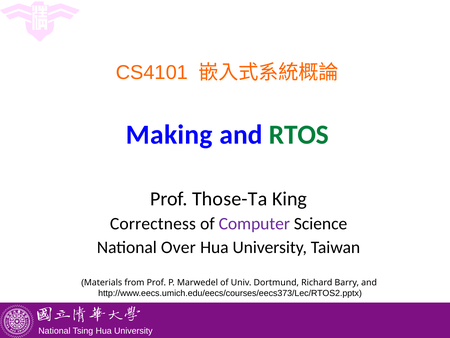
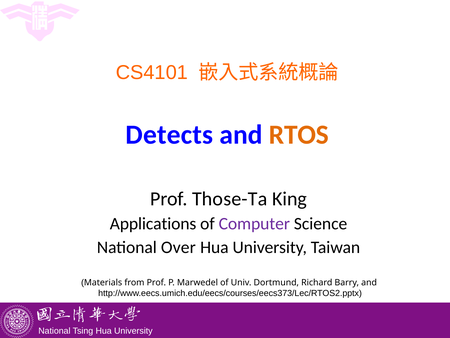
Making: Making -> Detects
RTOS colour: green -> orange
Correctness: Correctness -> Applications
